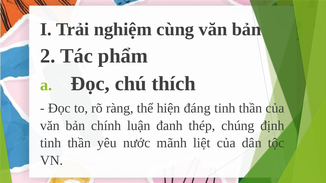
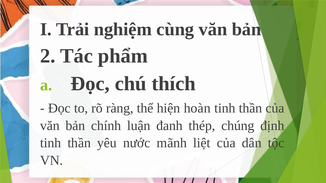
đáng: đáng -> hoàn
